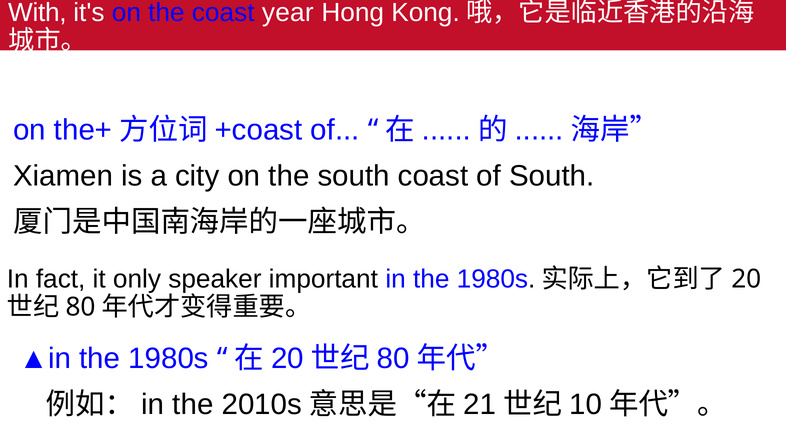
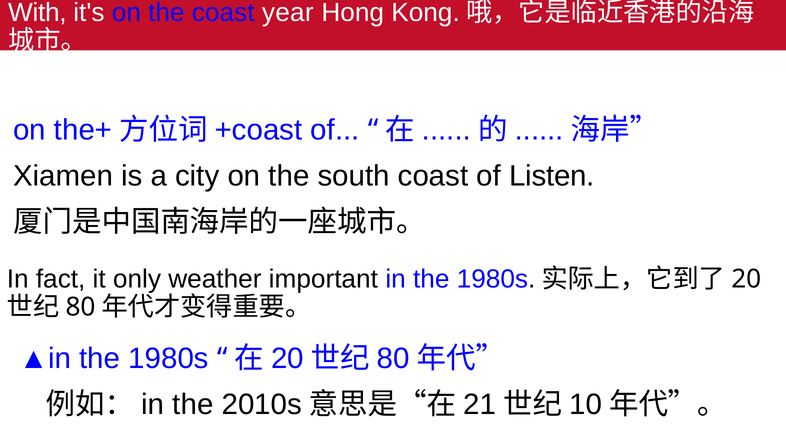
of South: South -> Listen
speaker: speaker -> weather
